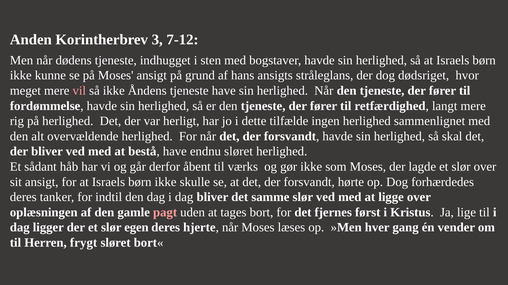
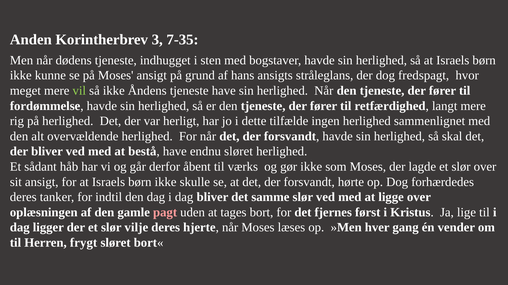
7-12: 7-12 -> 7-35
dødsriget: dødsriget -> fredspagt
vil colour: pink -> light green
egen: egen -> vilje
